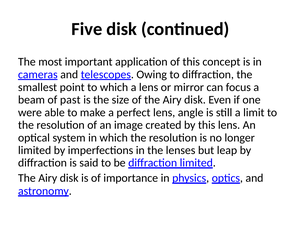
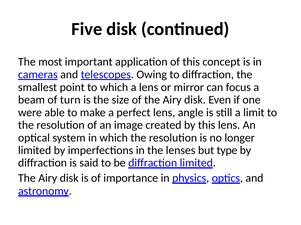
past: past -> turn
leap: leap -> type
